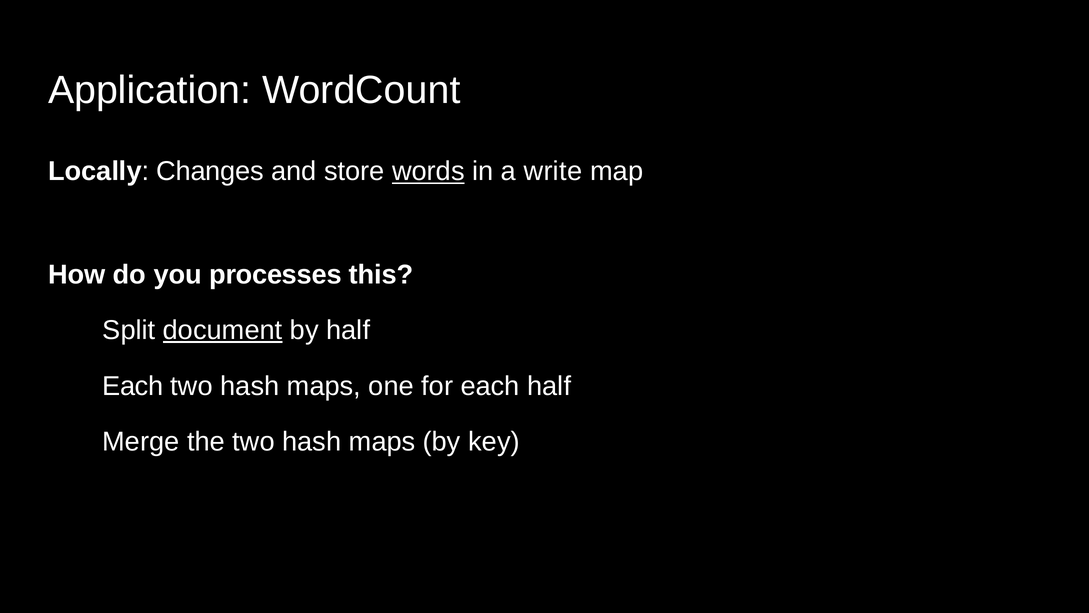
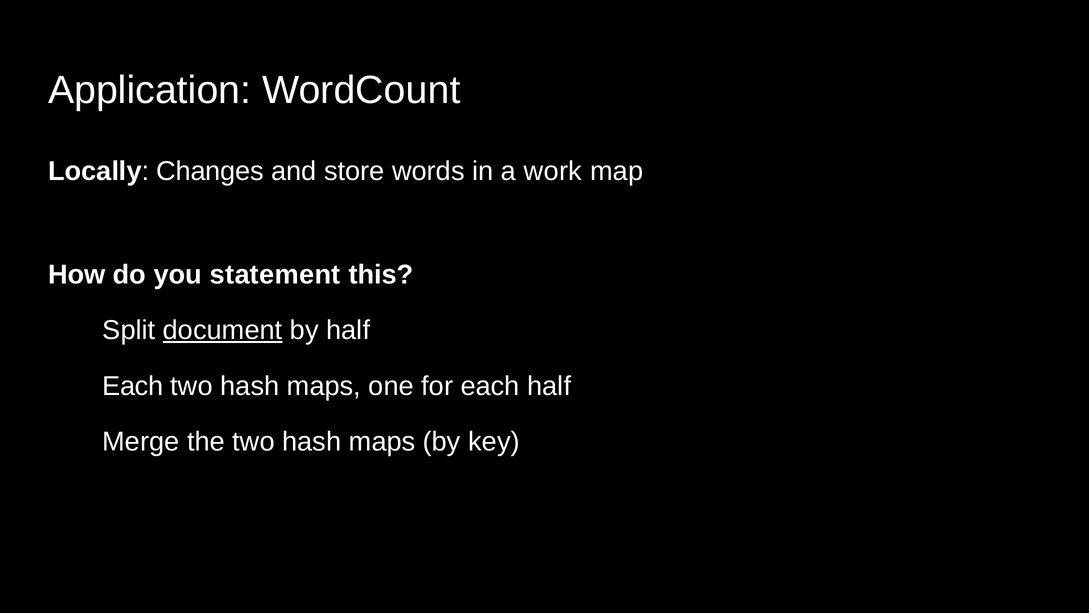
words underline: present -> none
write: write -> work
processes: processes -> statement
